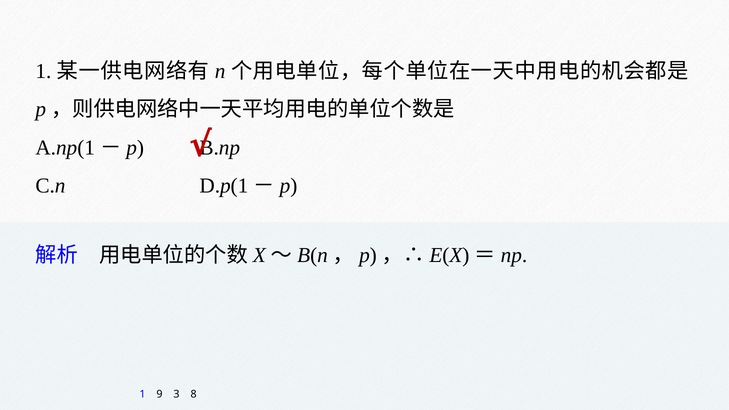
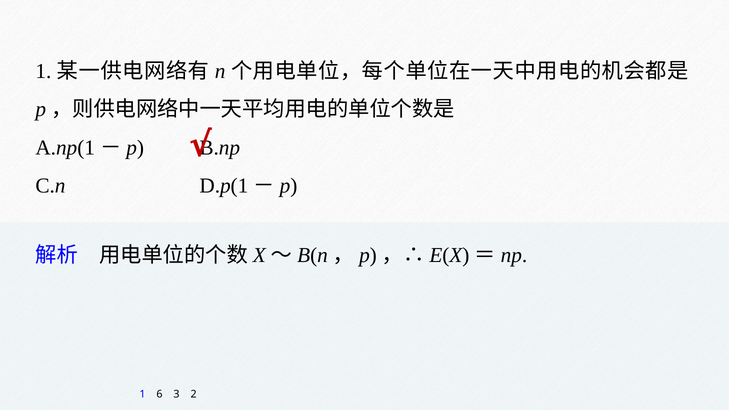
9: 9 -> 6
8: 8 -> 2
